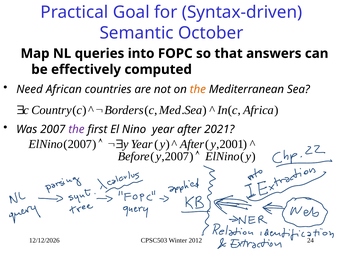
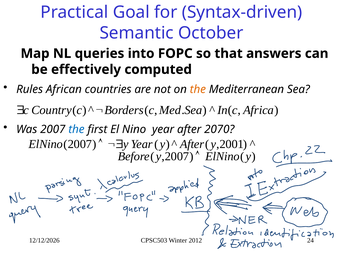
Need: Need -> Rules
the at (76, 129) colour: purple -> blue
2021: 2021 -> 2070
